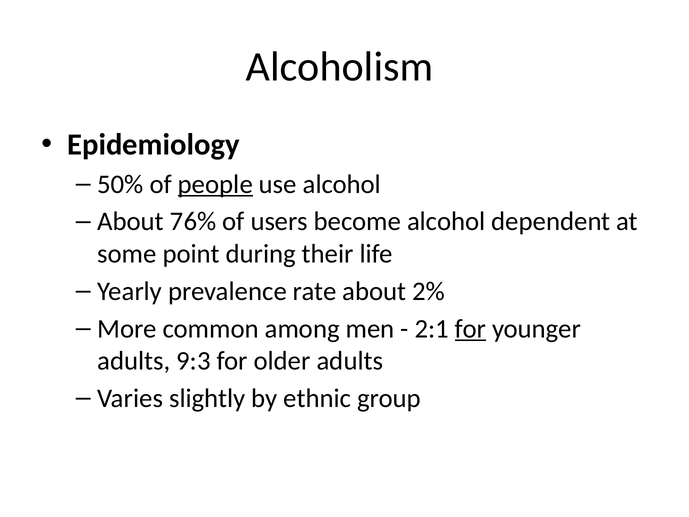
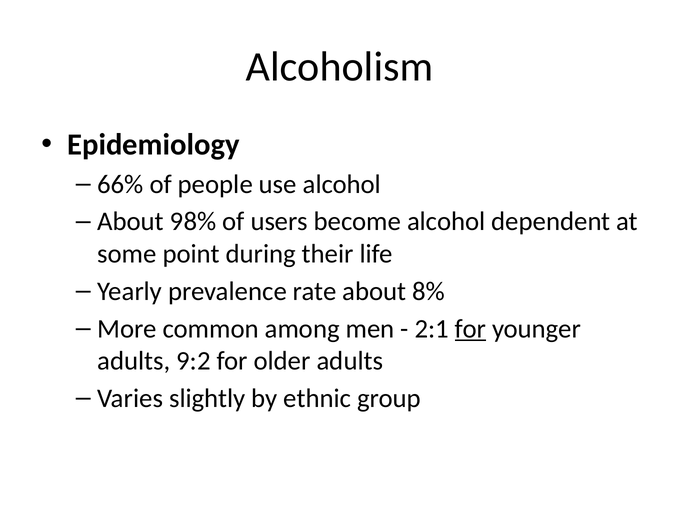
50%: 50% -> 66%
people underline: present -> none
76%: 76% -> 98%
2%: 2% -> 8%
9:3: 9:3 -> 9:2
